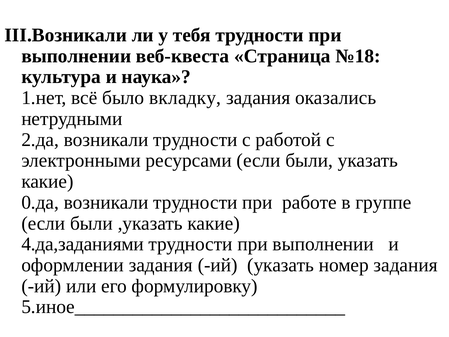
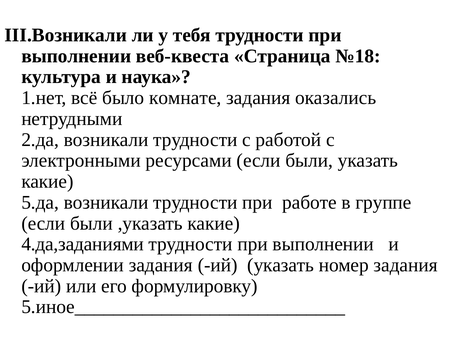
вкладку: вкладку -> комнате
0.да: 0.да -> 5.да
